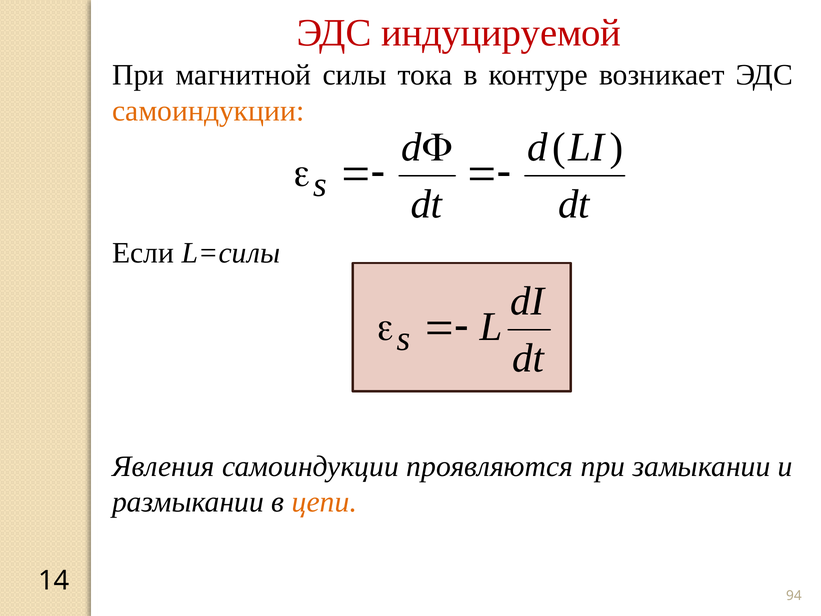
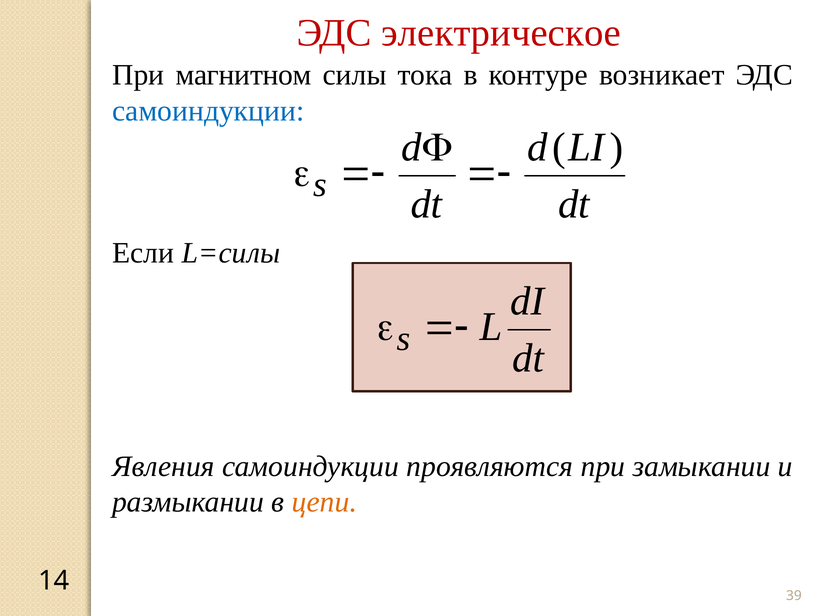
индуцируемой: индуцируемой -> электрическое
магнитной: магнитной -> магнитном
самоиндукции at (208, 111) colour: orange -> blue
94: 94 -> 39
